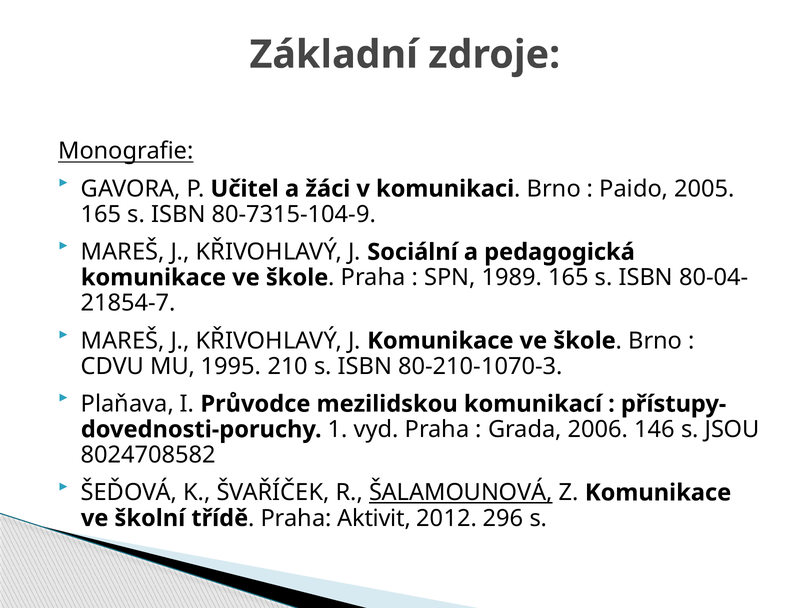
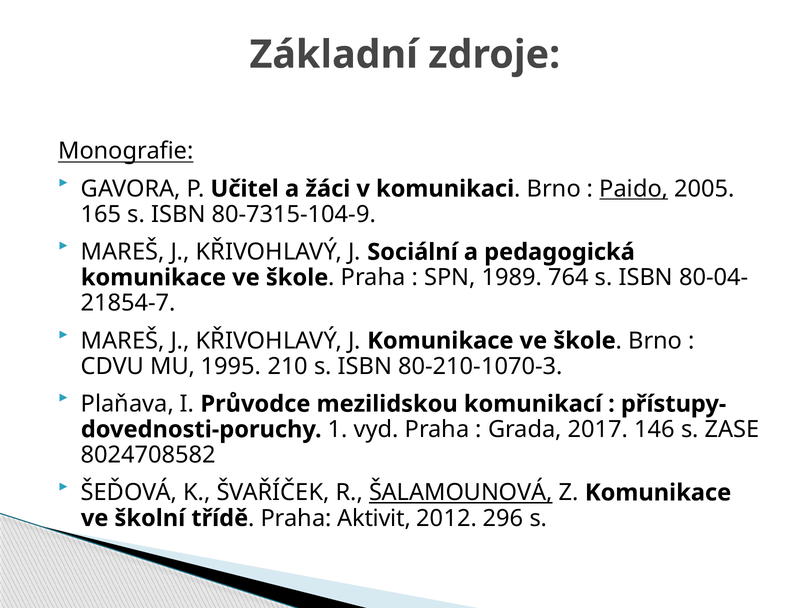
Paido underline: none -> present
1989 165: 165 -> 764
2006: 2006 -> 2017
JSOU: JSOU -> ZASE
